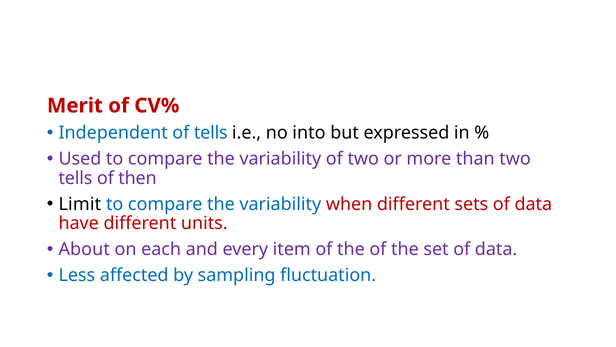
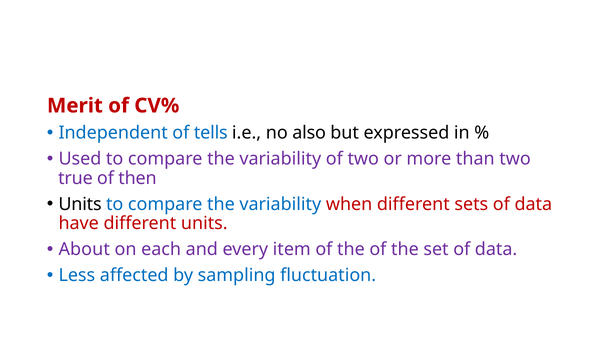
into: into -> also
tells at (75, 178): tells -> true
Limit at (80, 204): Limit -> Units
